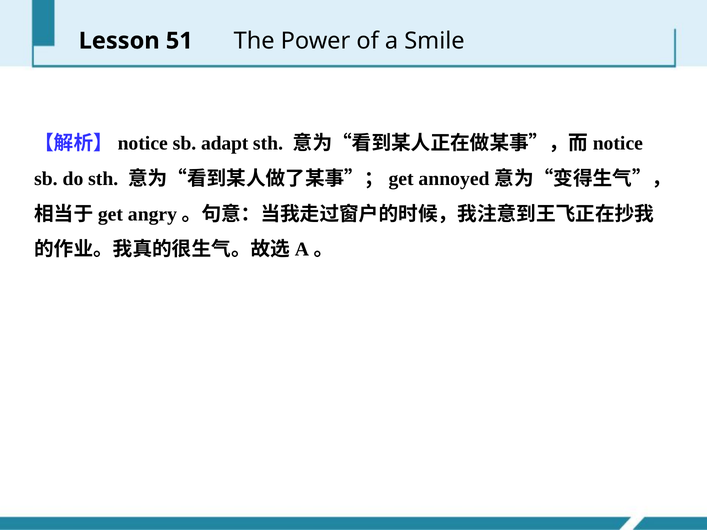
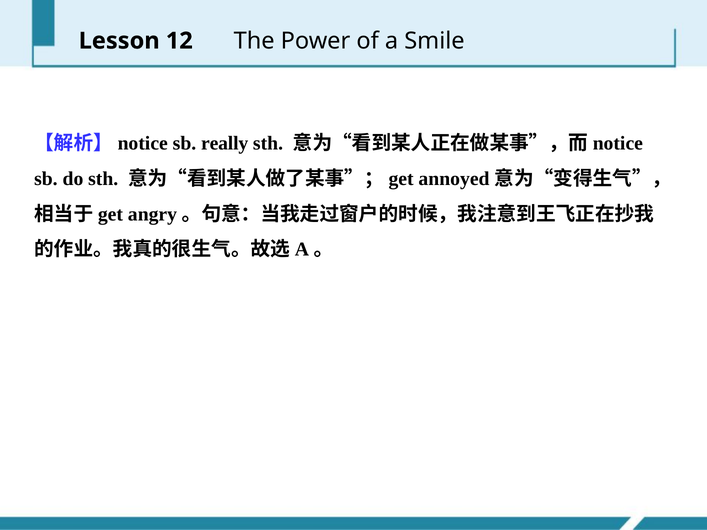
51: 51 -> 12
adapt: adapt -> really
